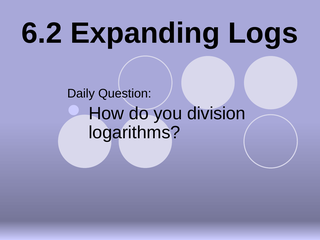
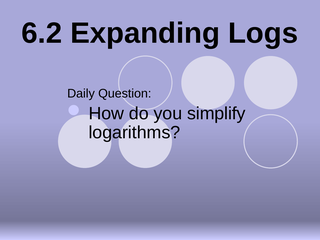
division: division -> simplify
